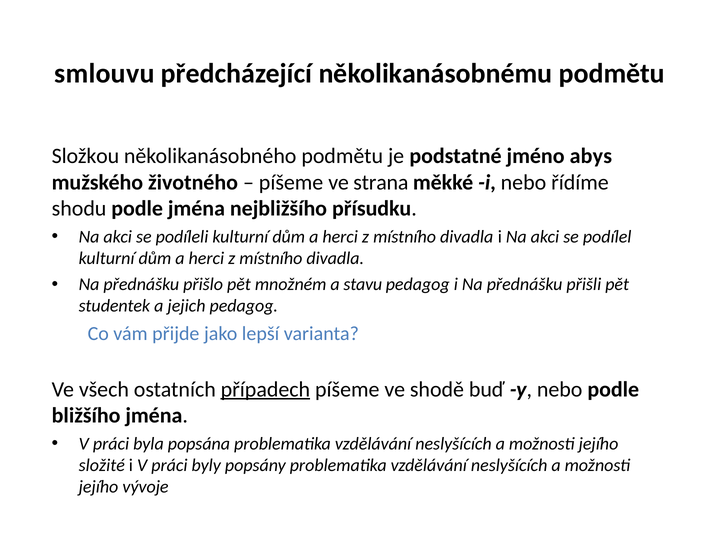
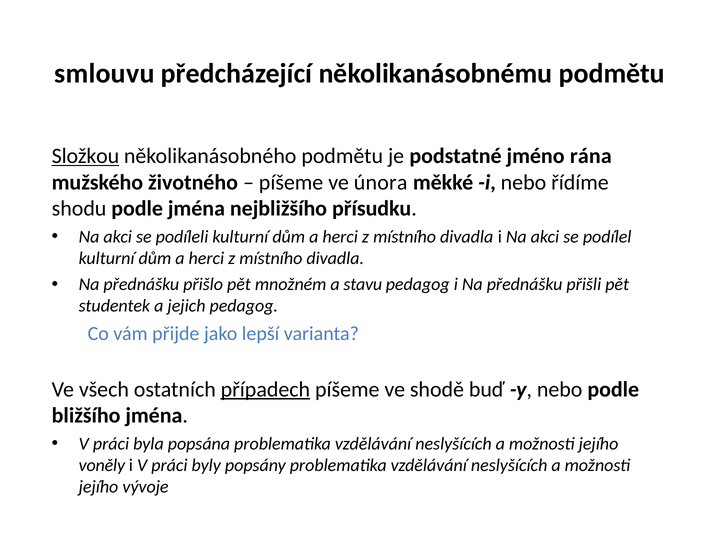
Složkou underline: none -> present
abys: abys -> rána
strana: strana -> února
složité: složité -> voněly
